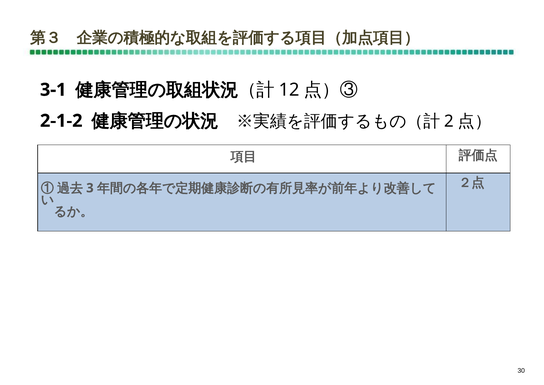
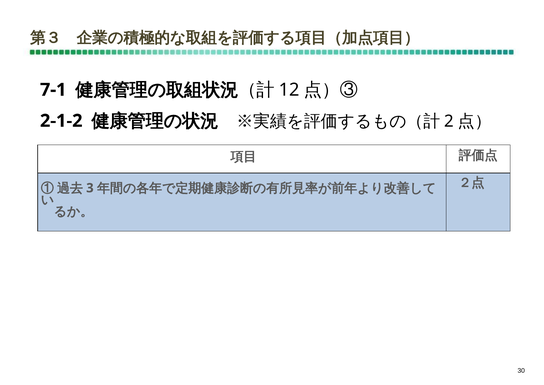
3-1: 3-1 -> 7-1
